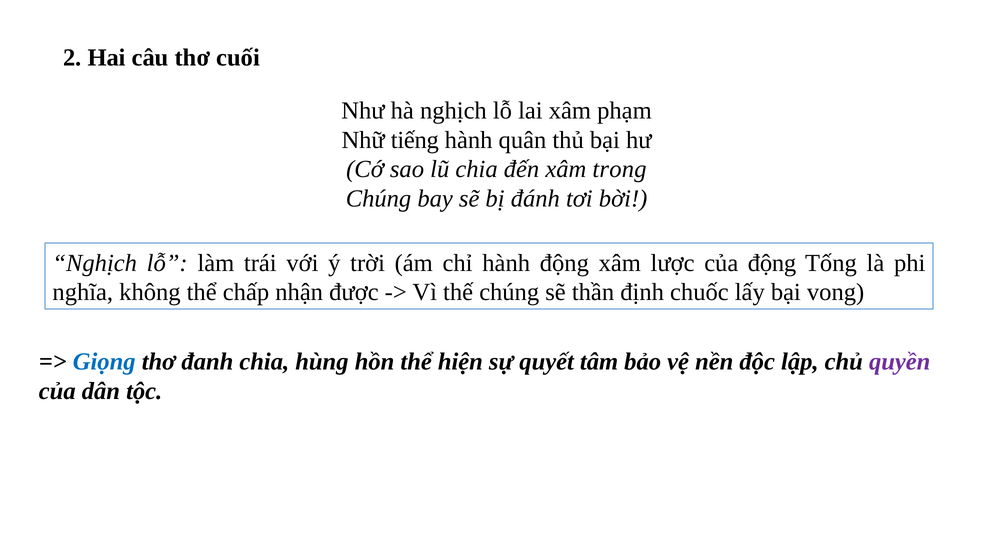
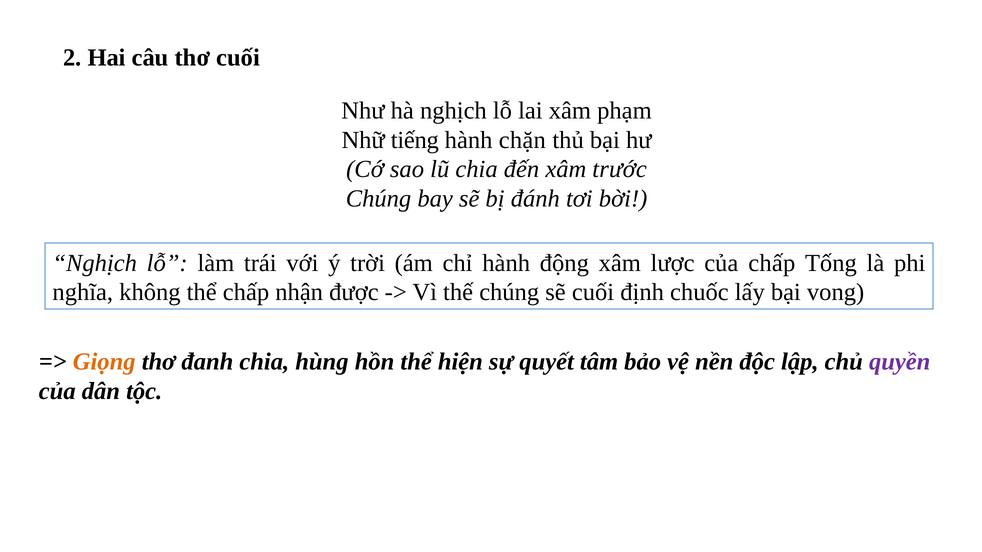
quân: quân -> chặn
trong: trong -> trước
của động: động -> chấp
sẽ thần: thần -> cuối
Giọng colour: blue -> orange
